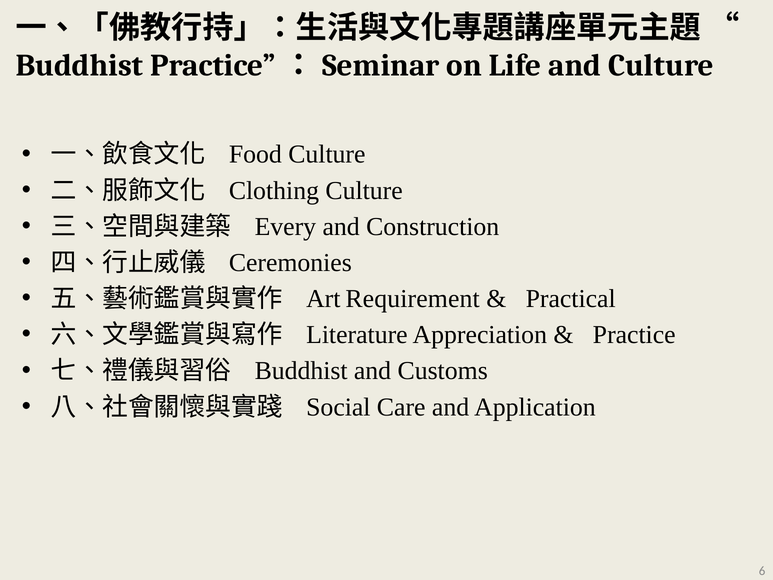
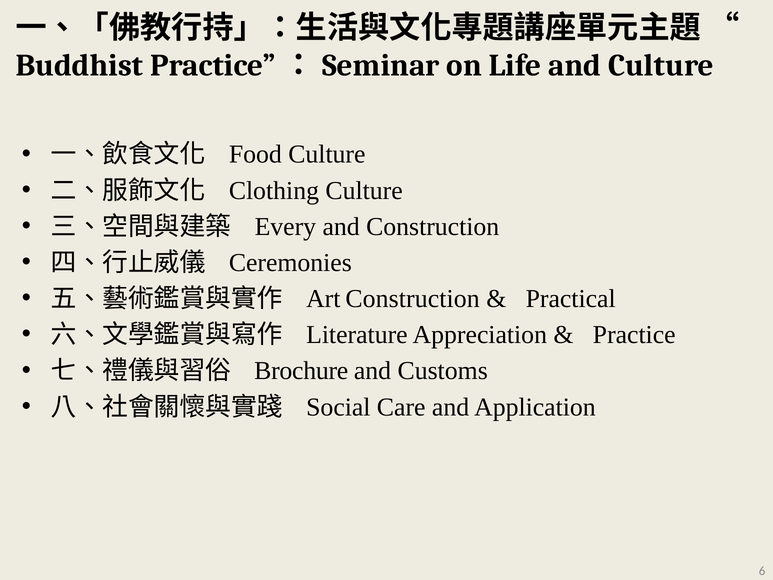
Art Requirement: Requirement -> Construction
Buddhist at (301, 371): Buddhist -> Brochure
